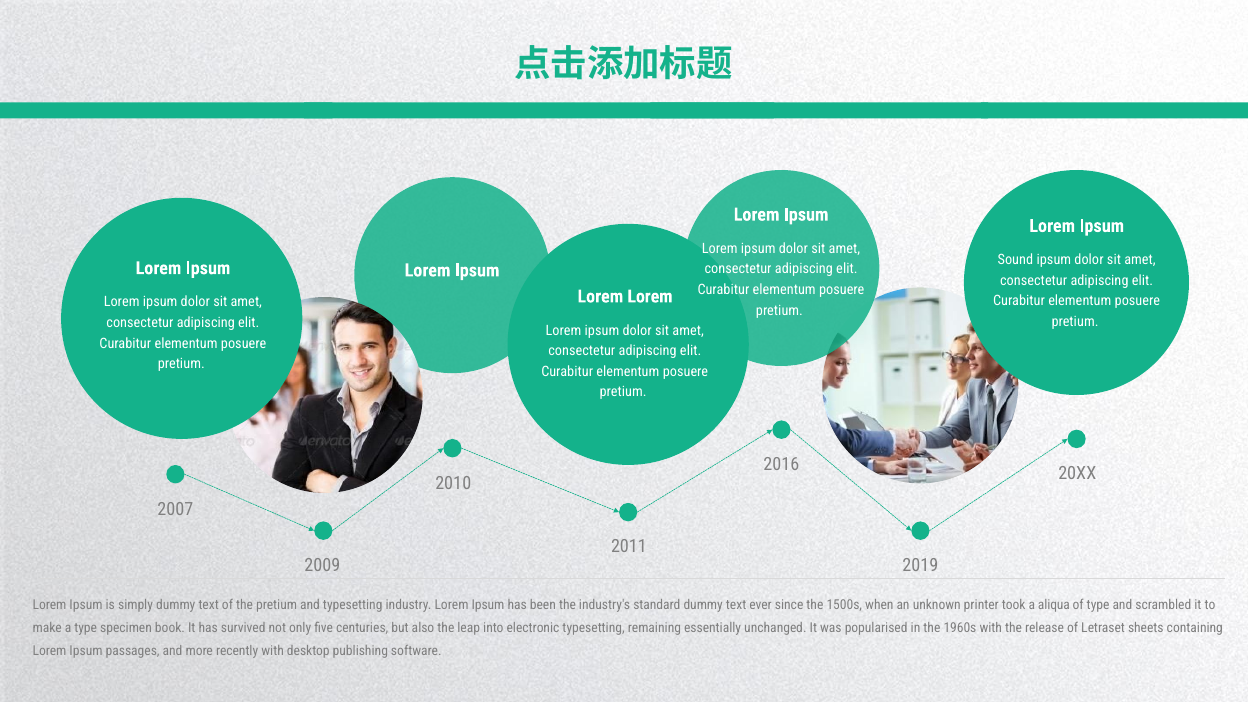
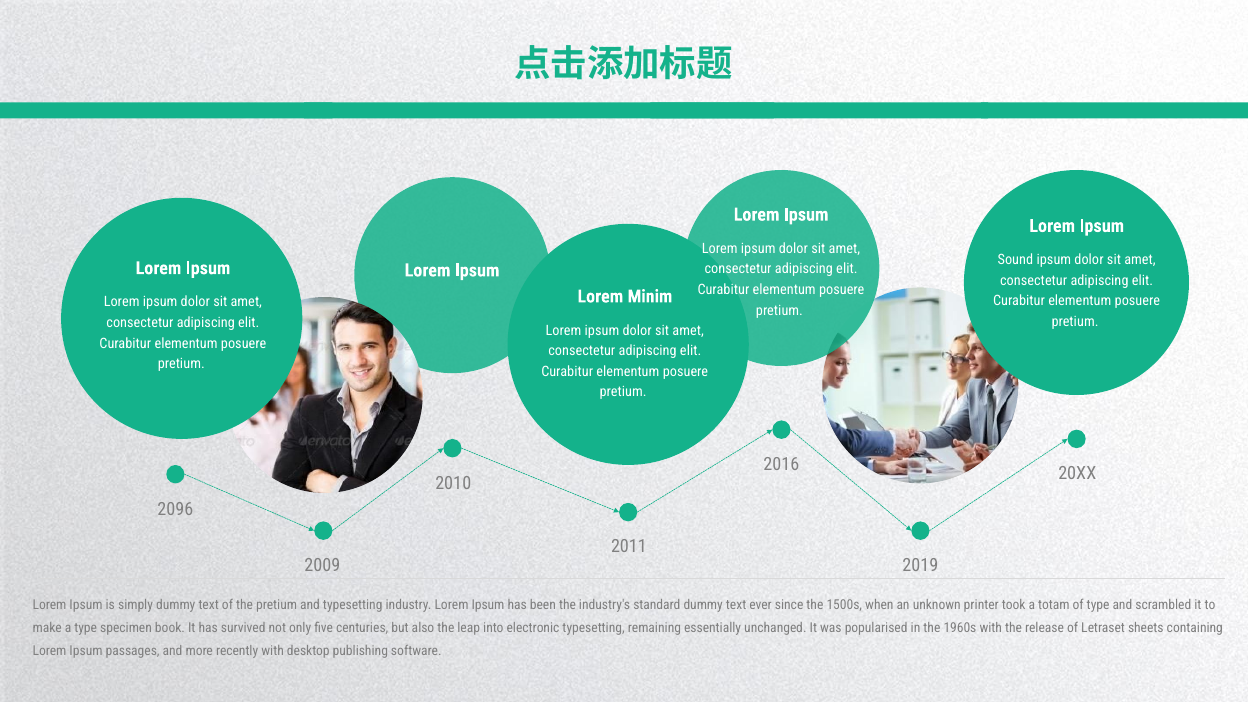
Lorem at (650, 297): Lorem -> Minim
2007: 2007 -> 2096
aliqua: aliqua -> totam
